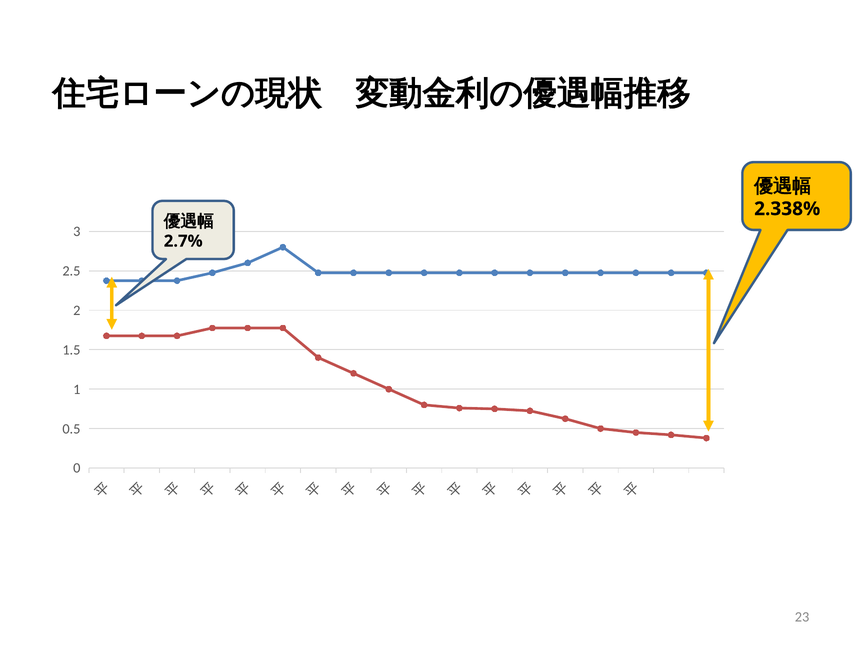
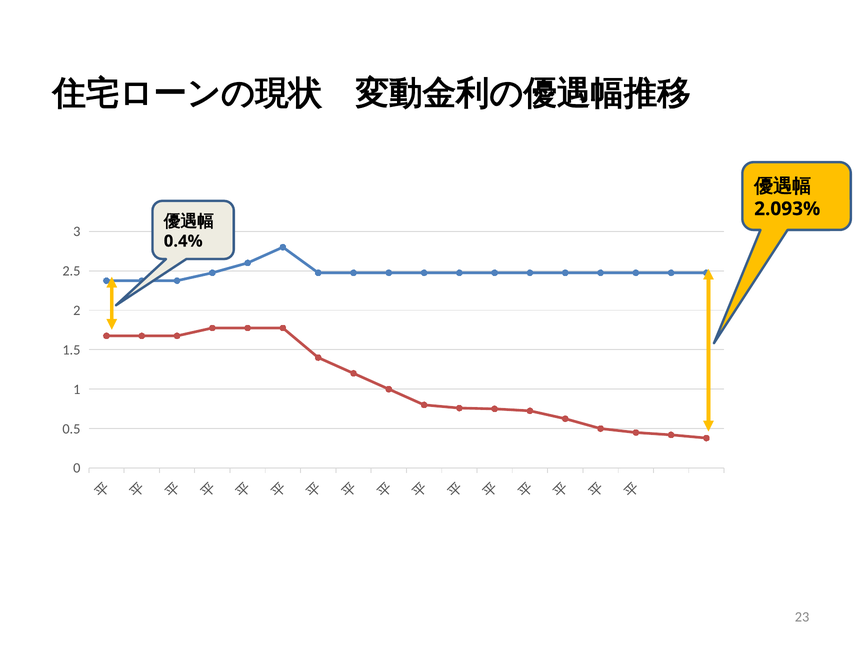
2.338%: 2.338% -> 2.093%
2.7%: 2.7% -> 0.4%
